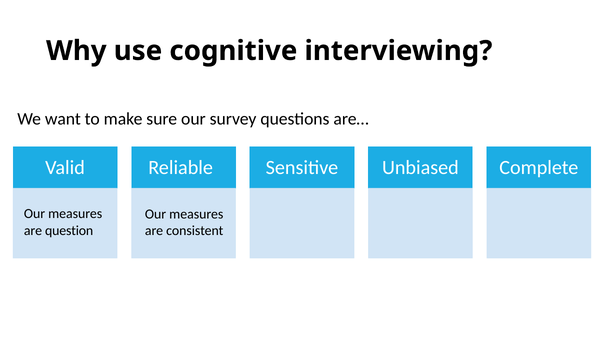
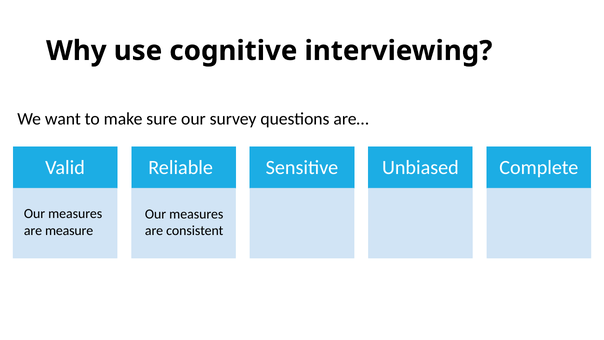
question: question -> measure
